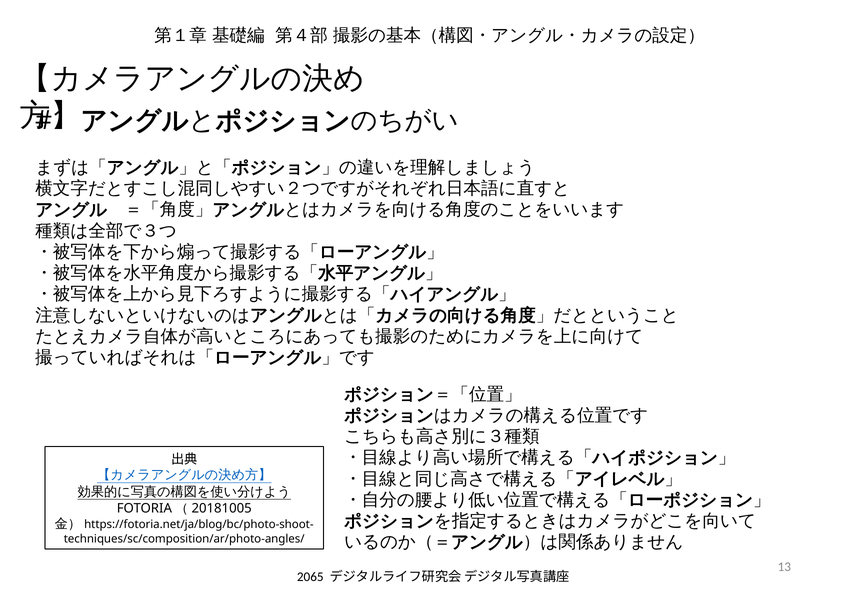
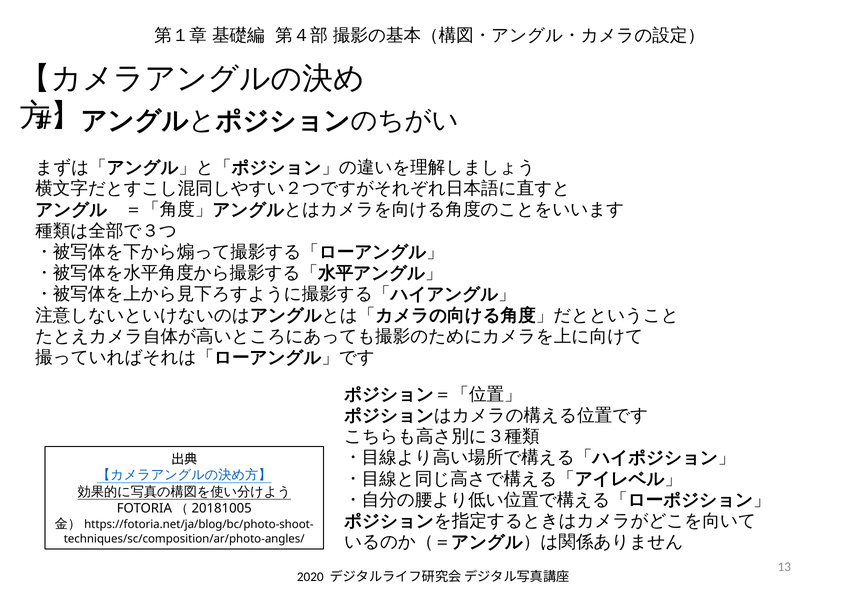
2065: 2065 -> 2020
